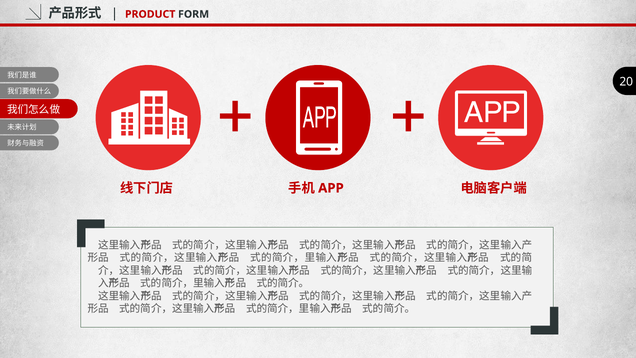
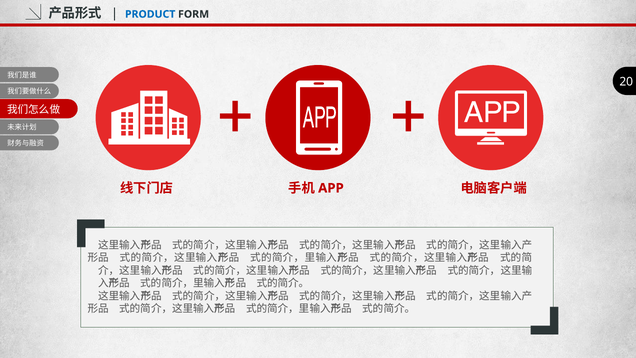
PRODUCT colour: red -> blue
